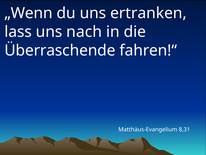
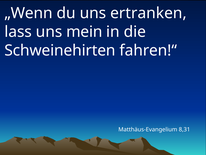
nach: nach -> mein
Überraschende: Überraschende -> Schweinehirten
